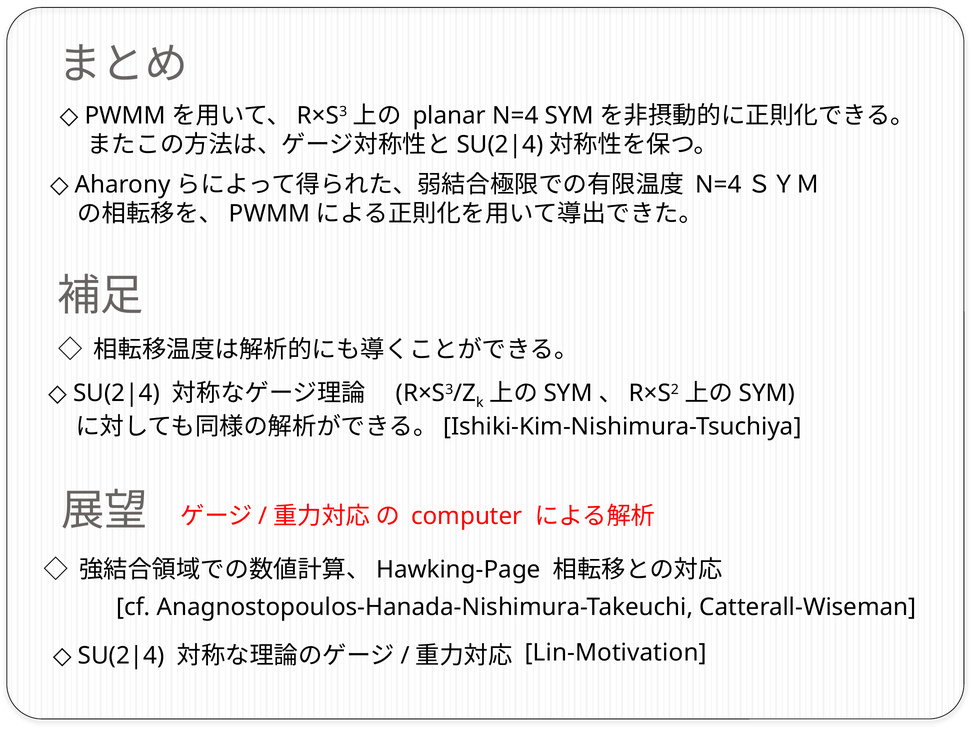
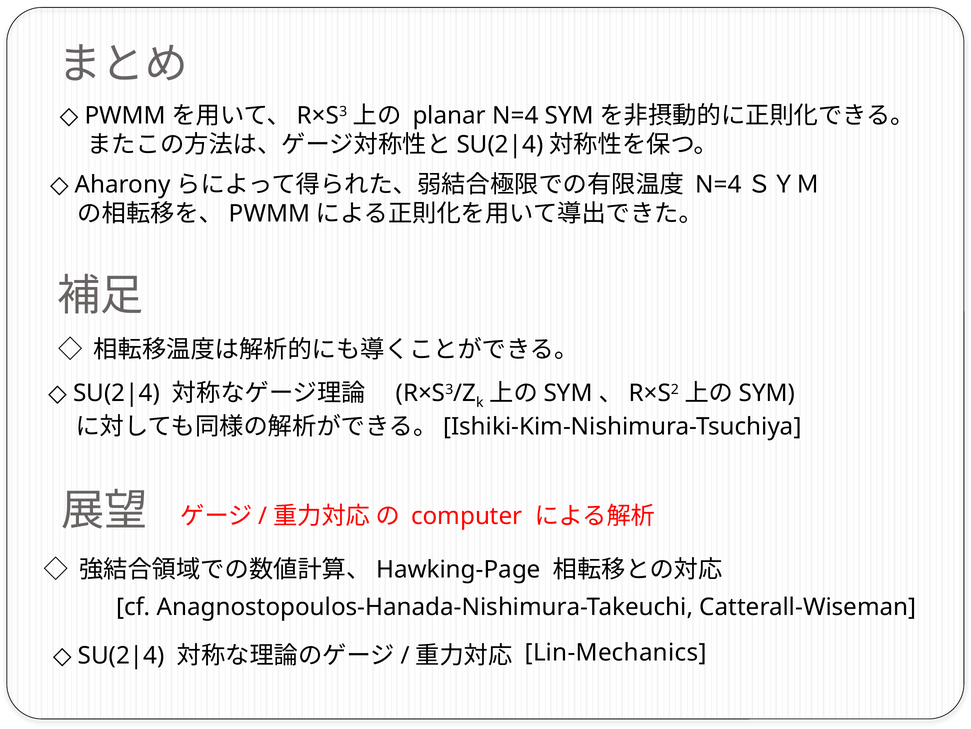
Lin-Motivation: Lin-Motivation -> Lin-Mechanics
